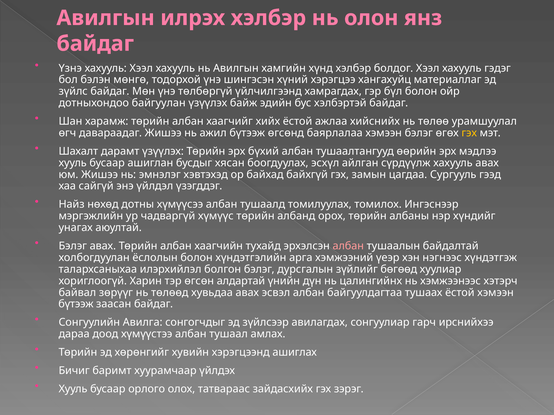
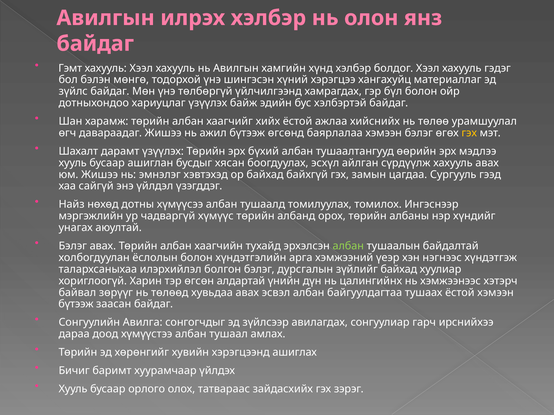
Үзнэ: Үзнэ -> Гэмт
байгуулан: байгуулан -> хариуцлаг
албан at (348, 246) colour: pink -> light green
зүйлийг бөгөөд: бөгөөд -> байхад
